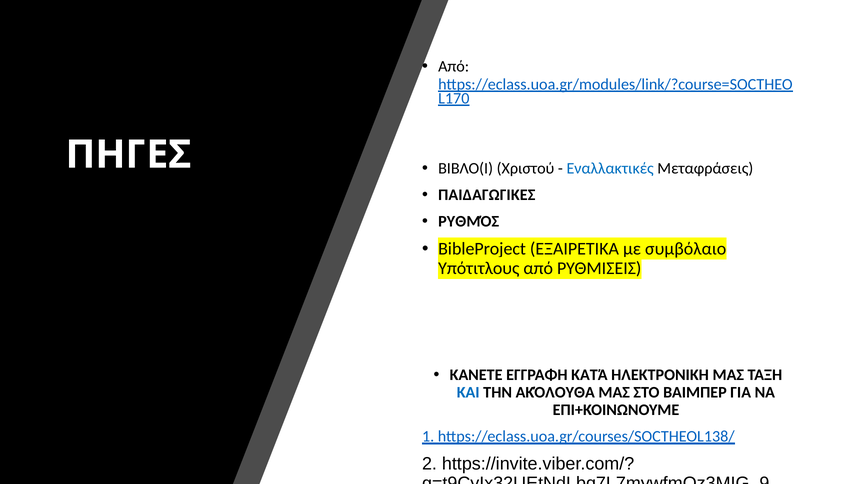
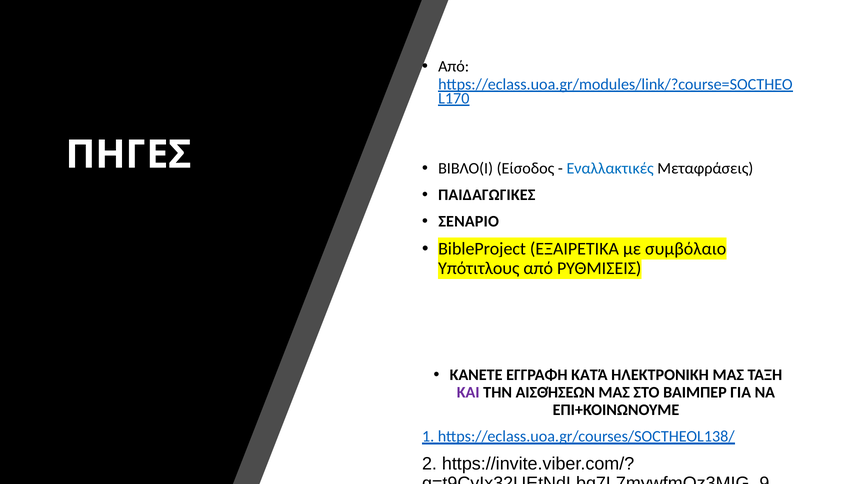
Χριστού: Χριστού -> Είσοδος
ΡΥΘΜΌΣ: ΡΥΘΜΌΣ -> ΣΕΝΑΡΙΟ
ΚΑΙ colour: blue -> purple
ΑΚΌΛΟΥΘΑ: ΑΚΌΛΟΥΘΑ -> ΑΙΣΘΉΣΕΩΝ
